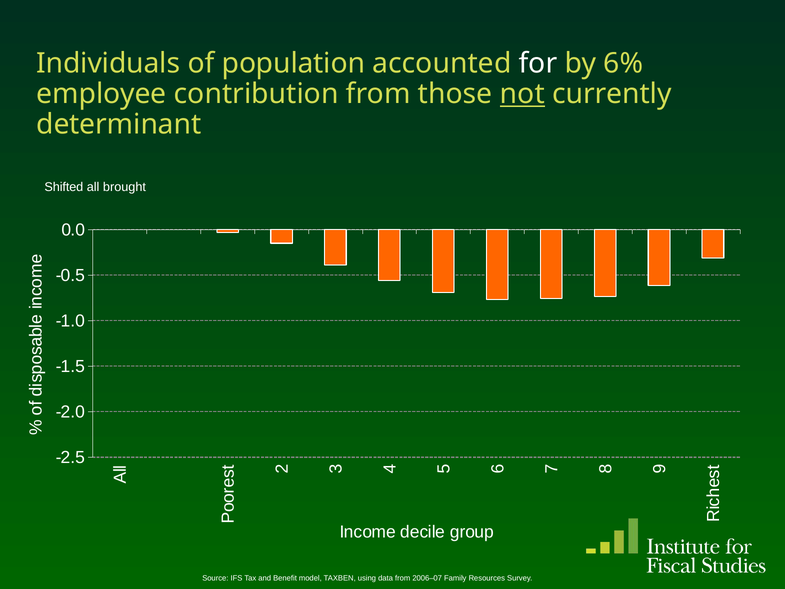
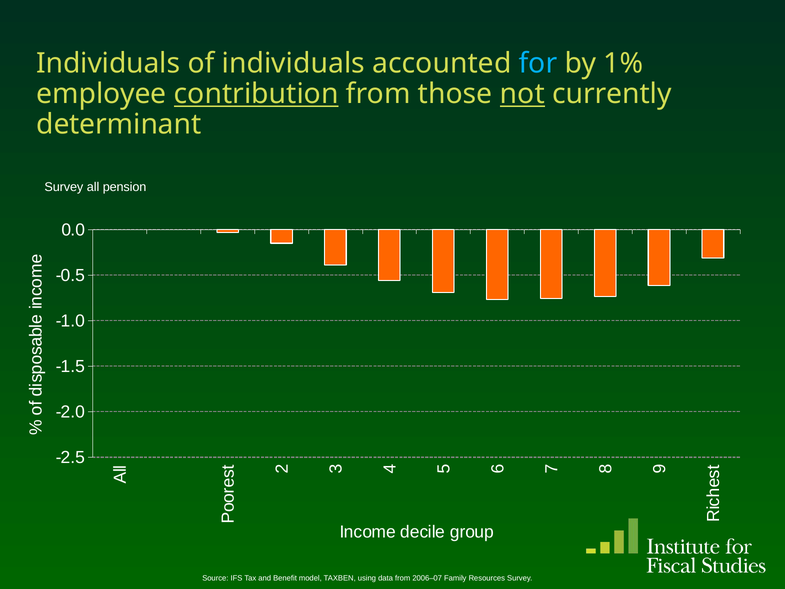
of population: population -> individuals
for colour: white -> light blue
6%: 6% -> 1%
contribution underline: none -> present
Shifted at (64, 187): Shifted -> Survey
brought: brought -> pension
